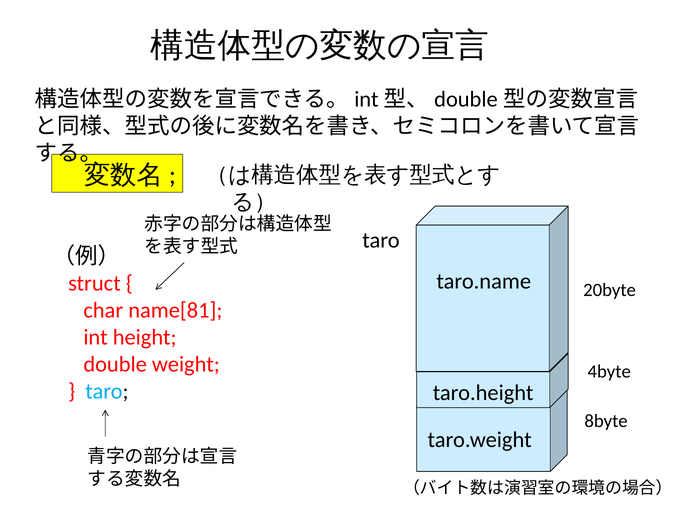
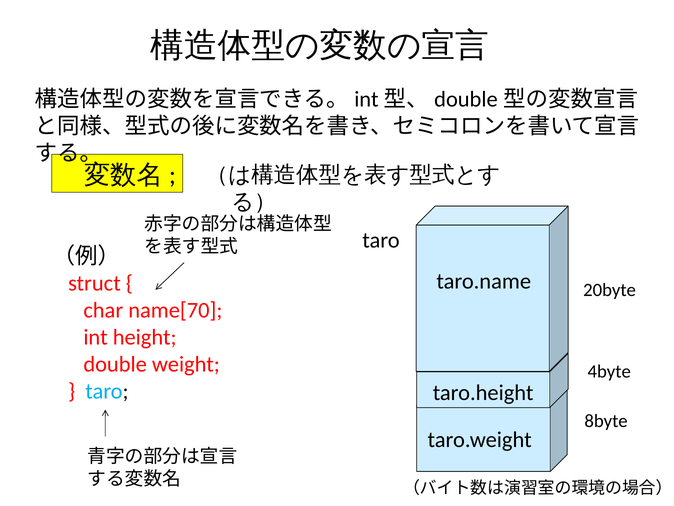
name[81: name[81 -> name[70
